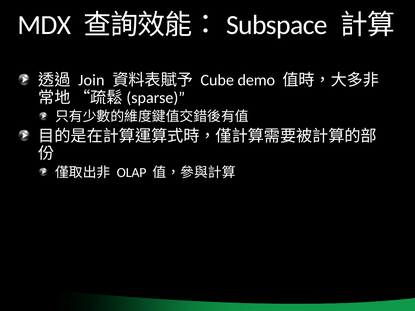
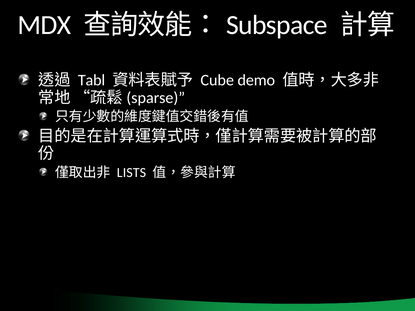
Join: Join -> Tabl
OLAP: OLAP -> LISTS
